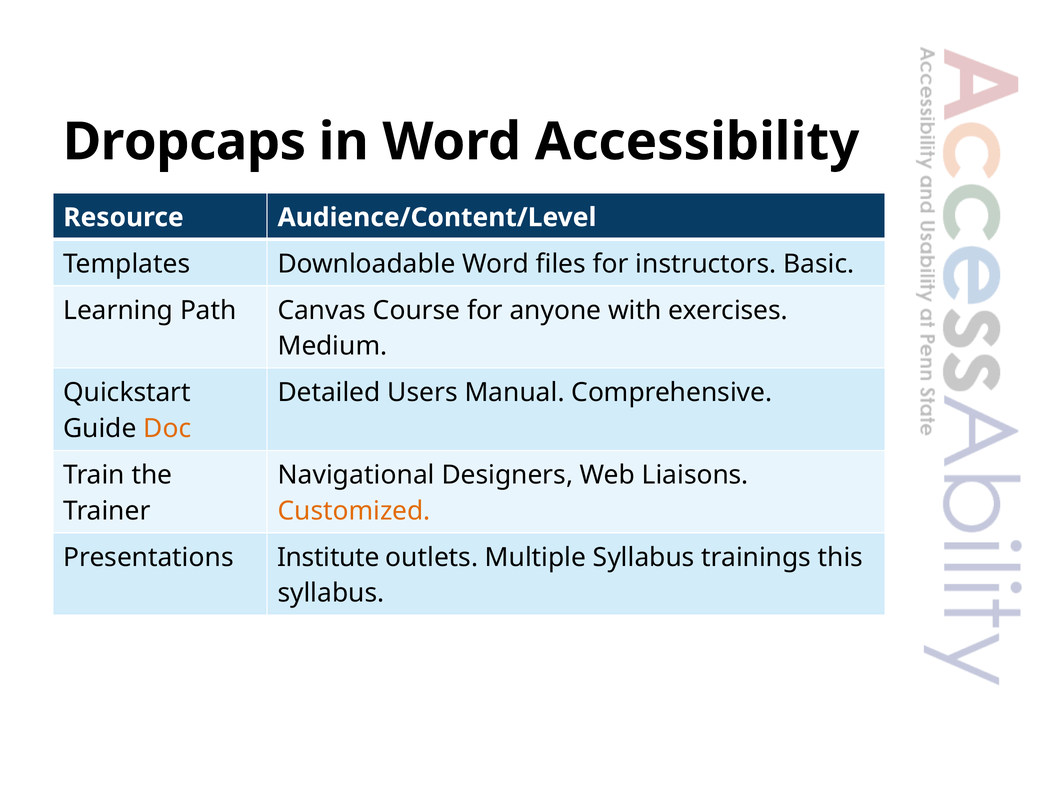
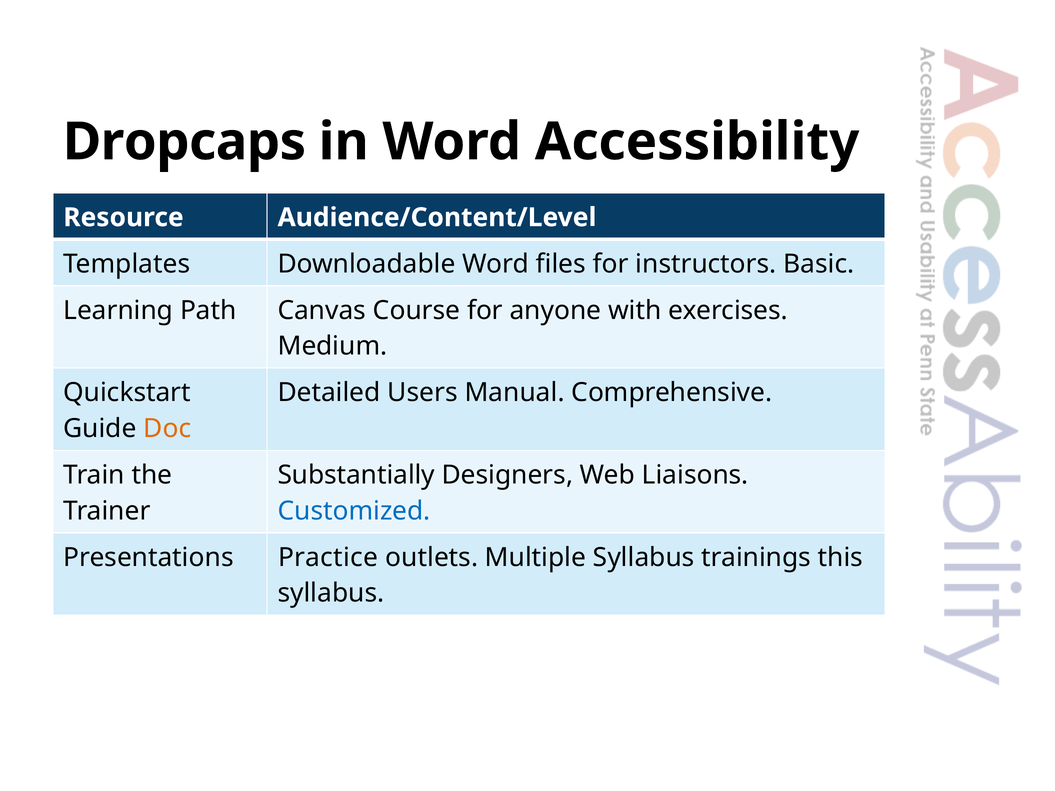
Navigational: Navigational -> Substantially
Customized colour: orange -> blue
Institute: Institute -> Practice
